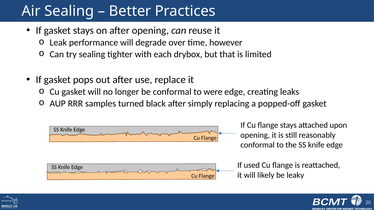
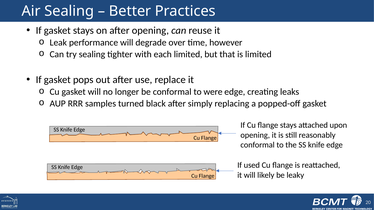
each drybox: drybox -> limited
